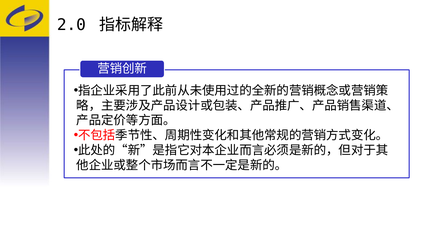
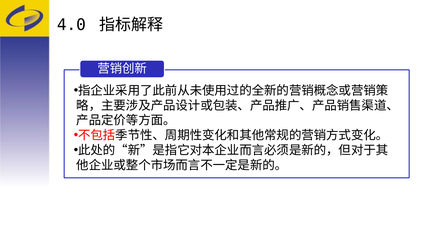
2.0: 2.0 -> 4.0
